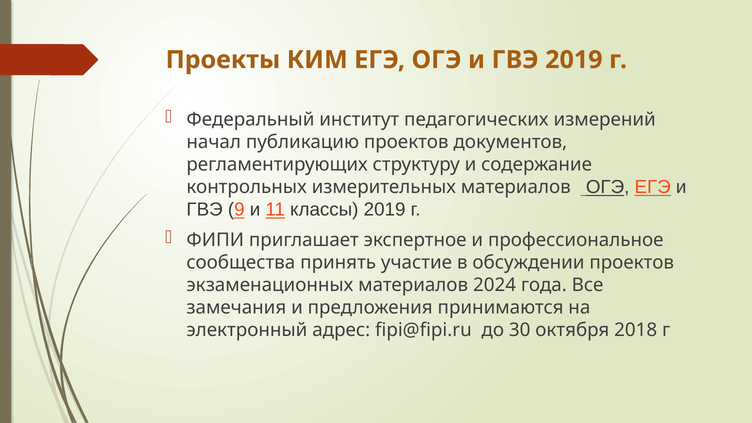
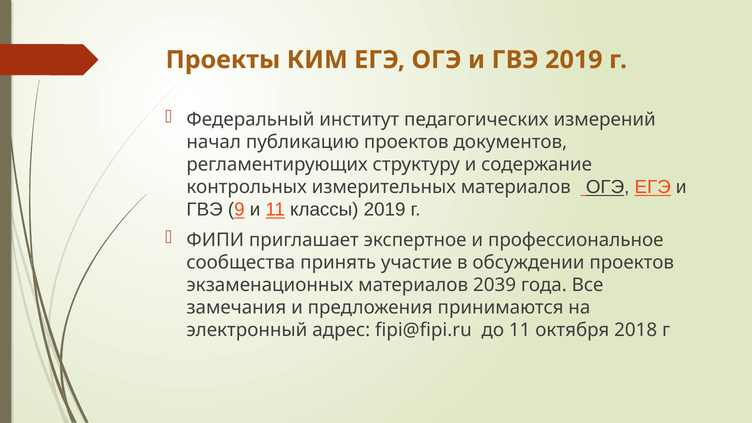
2024: 2024 -> 2039
до 30: 30 -> 11
